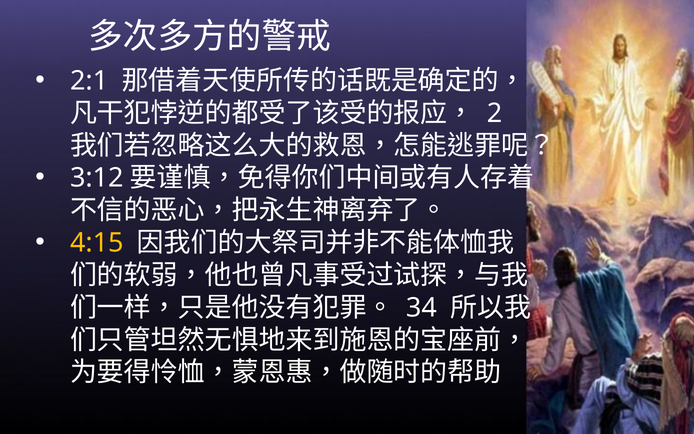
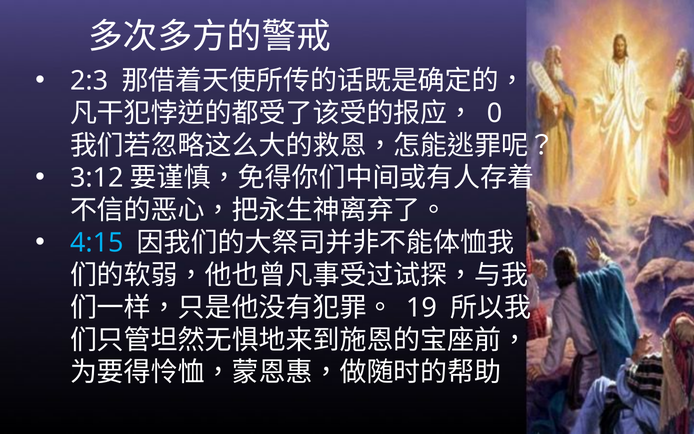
2:1: 2:1 -> 2:3
2: 2 -> 0
4:15 colour: yellow -> light blue
34: 34 -> 19
